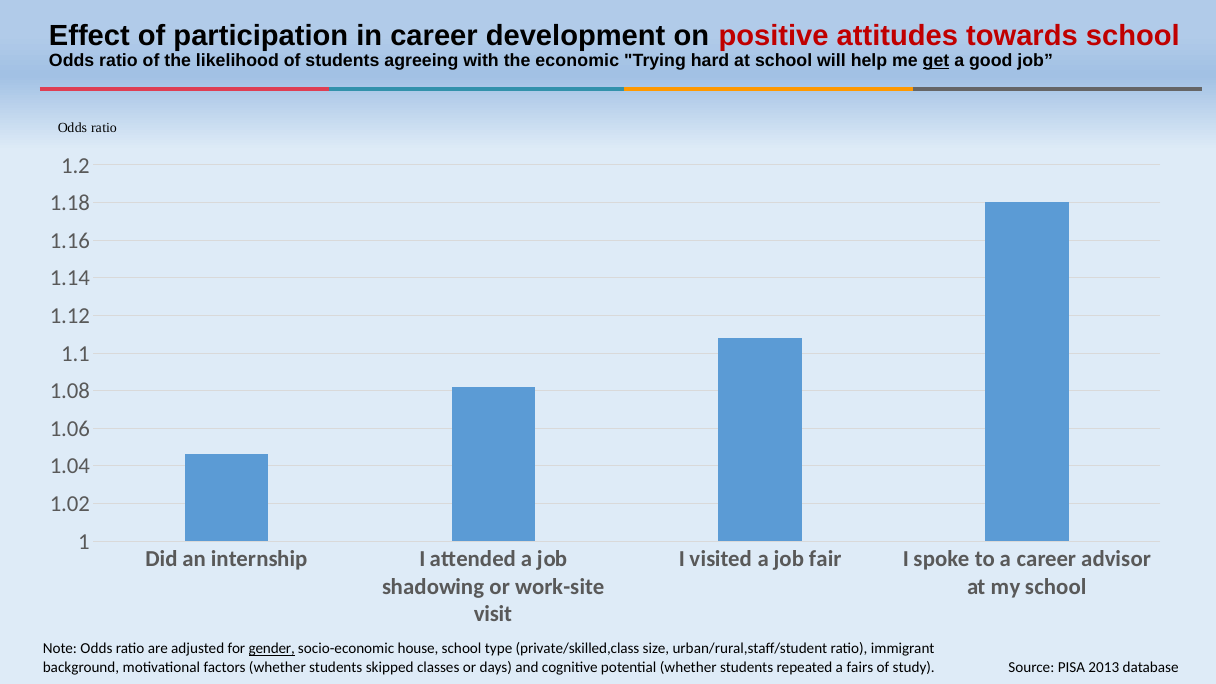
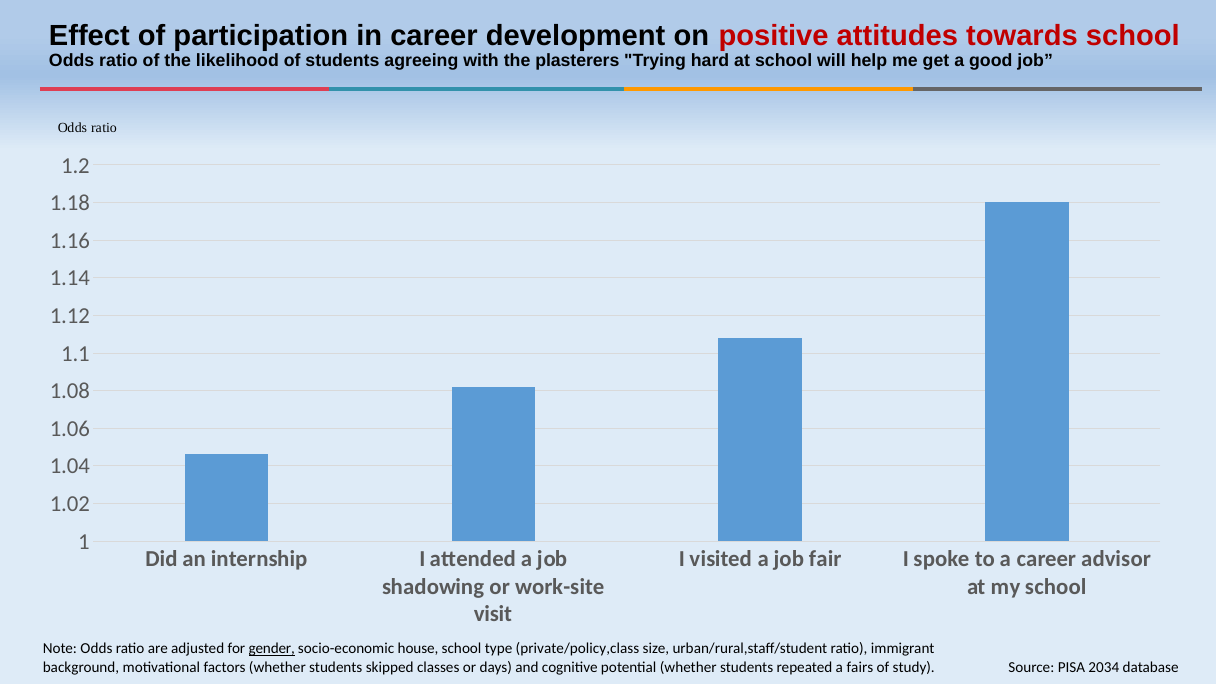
economic: economic -> plasterers
get underline: present -> none
private/skilled,class: private/skilled,class -> private/policy,class
2013: 2013 -> 2034
